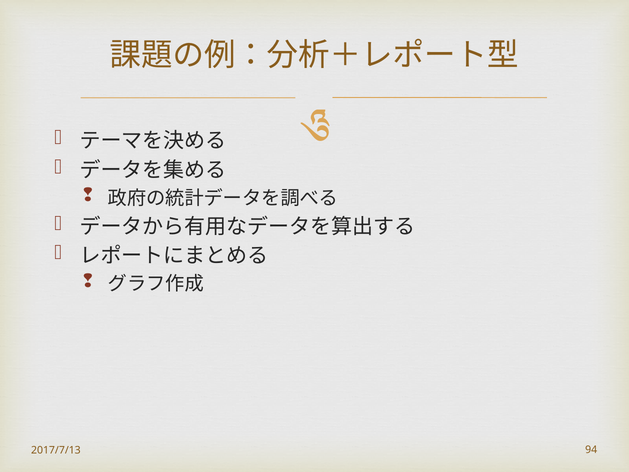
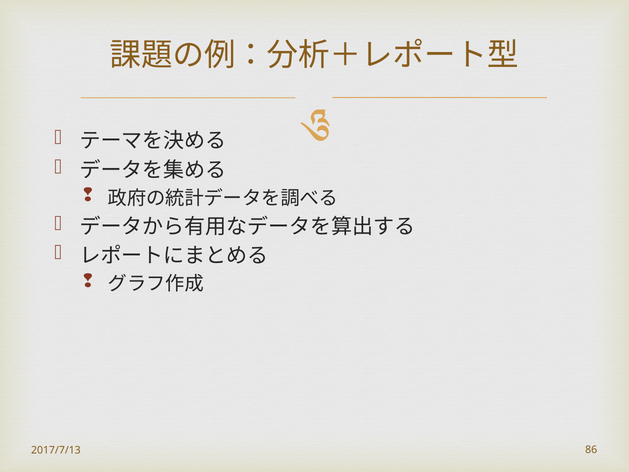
94: 94 -> 86
